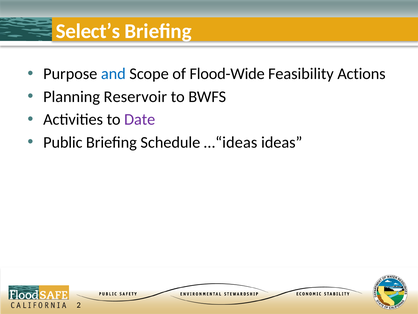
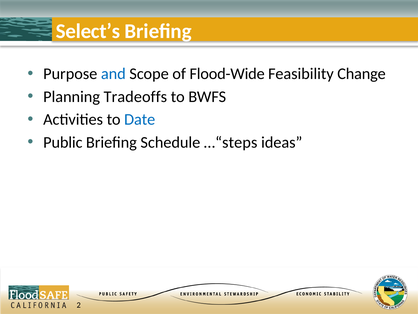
Actions: Actions -> Change
Reservoir: Reservoir -> Tradeoffs
Date colour: purple -> blue
…“ideas: …“ideas -> …“steps
